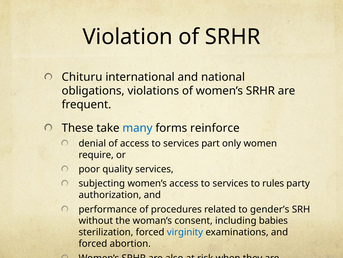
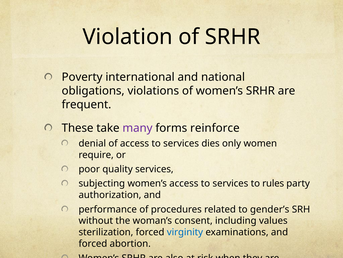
Chituru: Chituru -> Poverty
many colour: blue -> purple
part: part -> dies
babies: babies -> values
